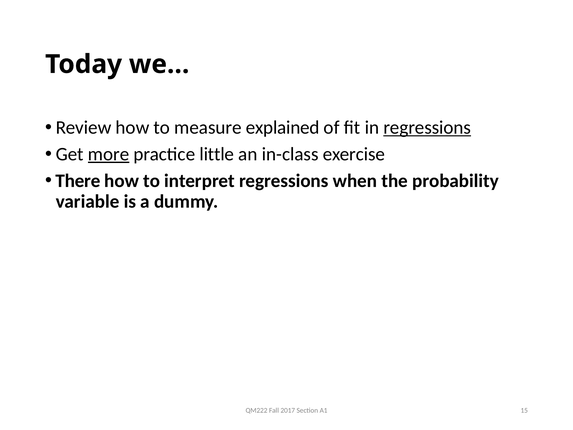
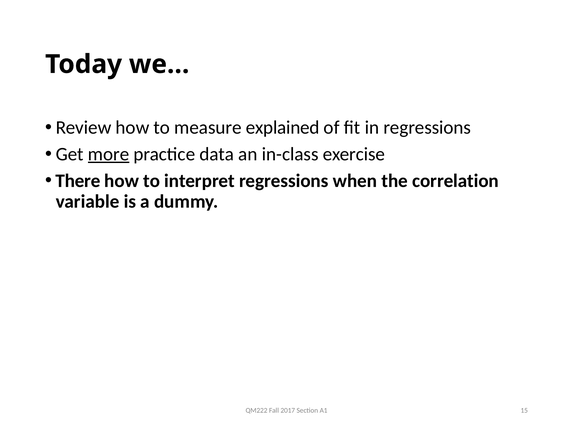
regressions at (427, 127) underline: present -> none
little: little -> data
probability: probability -> correlation
